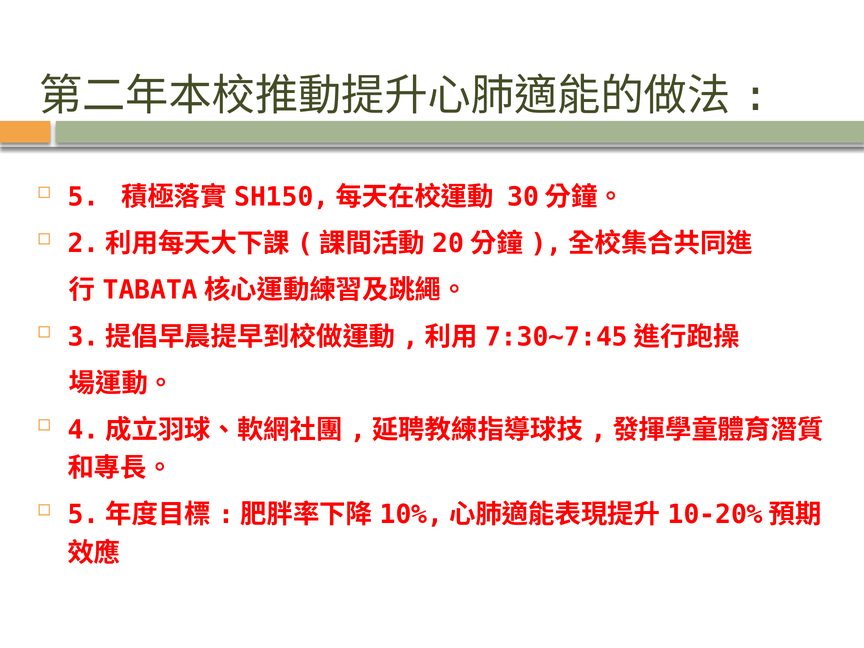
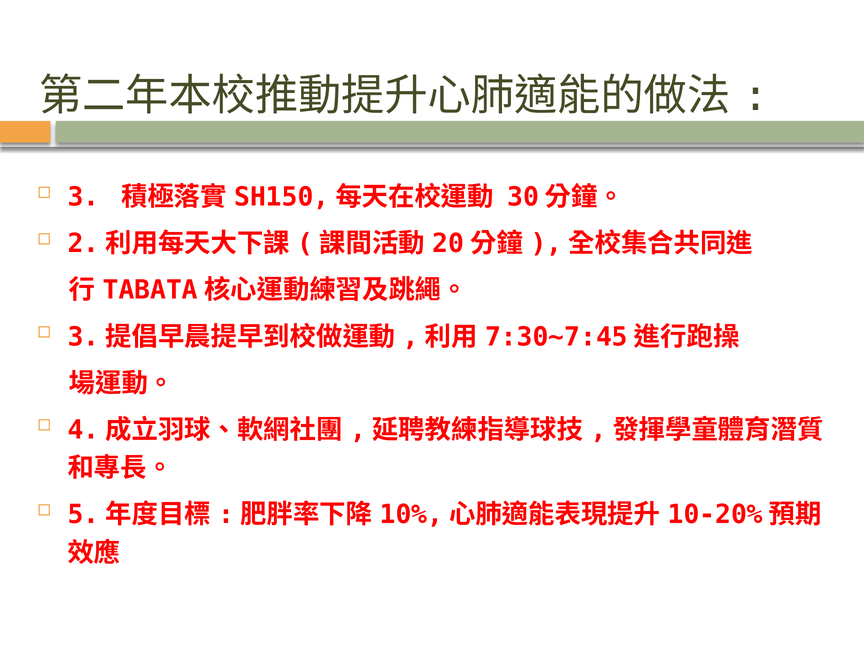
5: 5 -> 3
